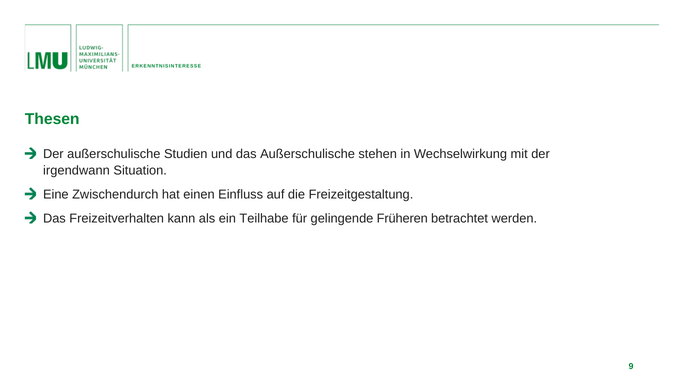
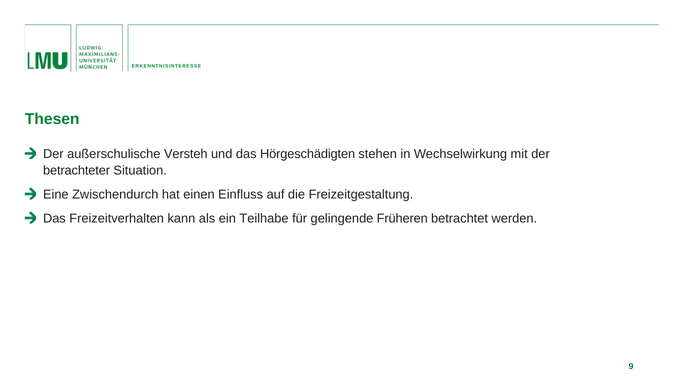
Studien: Studien -> Versteh
das Außerschulische: Außerschulische -> Hörgeschädigten
irgendwann: irgendwann -> betrachteter
